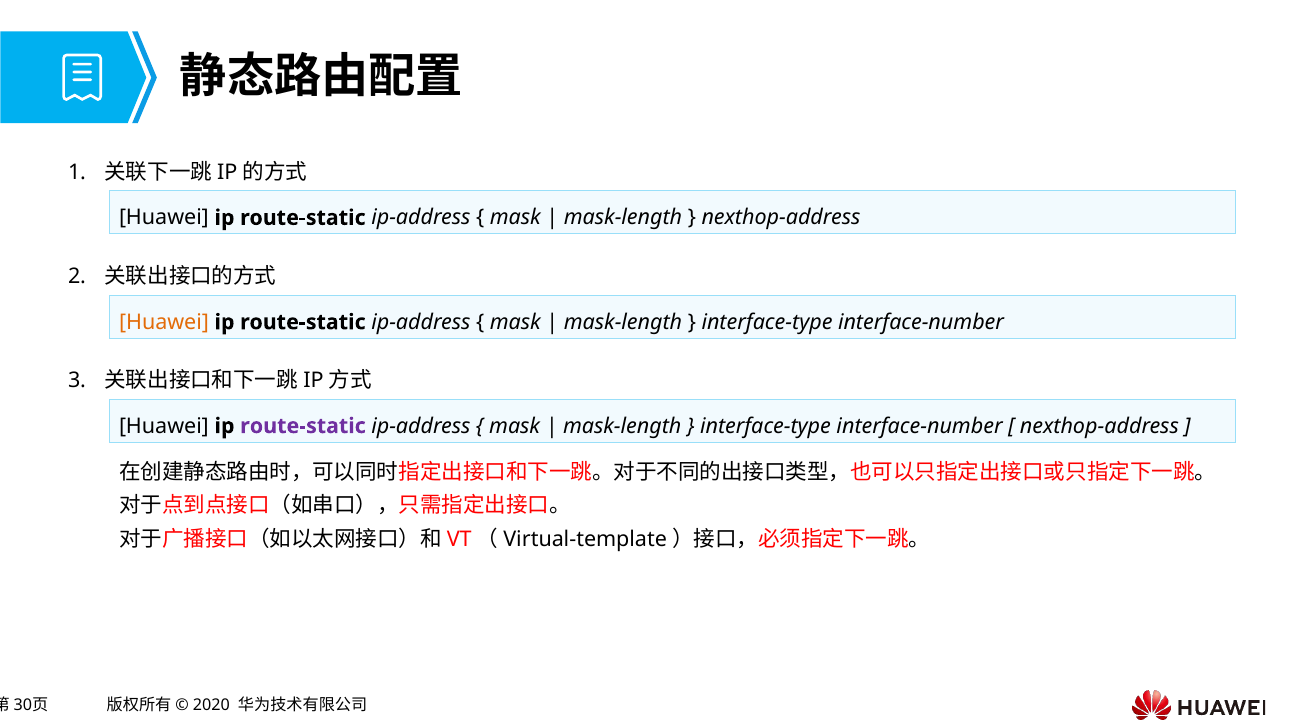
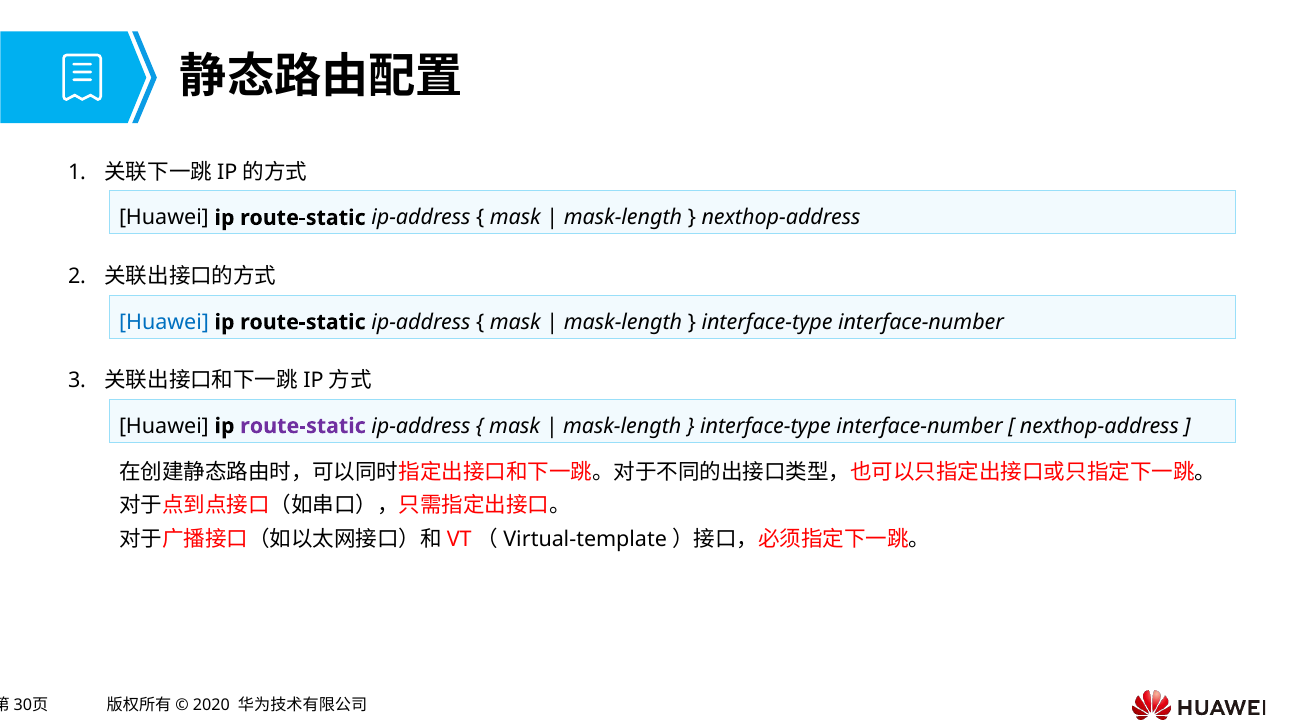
Huawei at (164, 322) colour: orange -> blue
